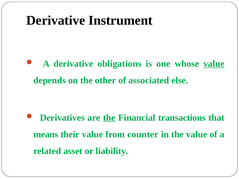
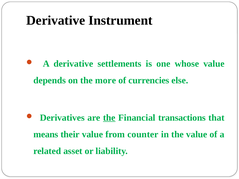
obligations: obligations -> settlements
value at (214, 64) underline: present -> none
other: other -> more
associated: associated -> currencies
